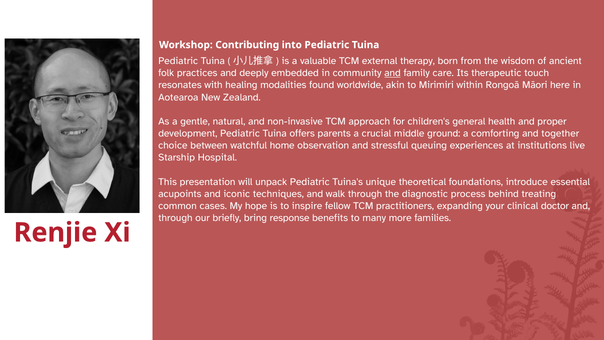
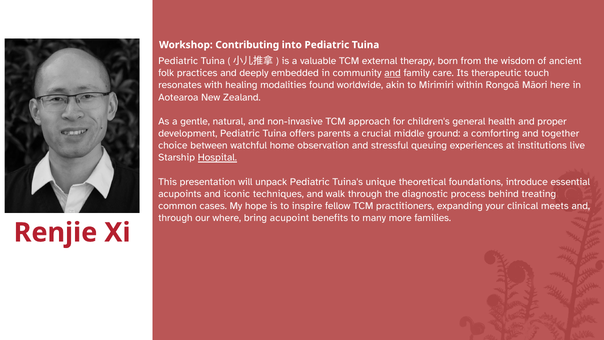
Hospital underline: none -> present
doctor: doctor -> meets
briefly: briefly -> where
response: response -> acupoint
